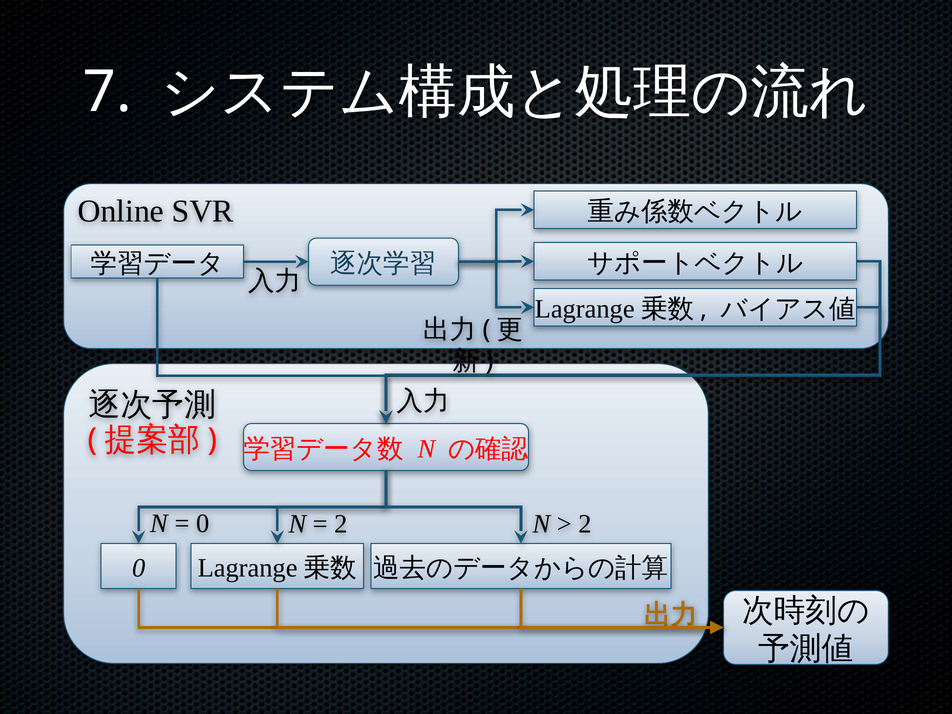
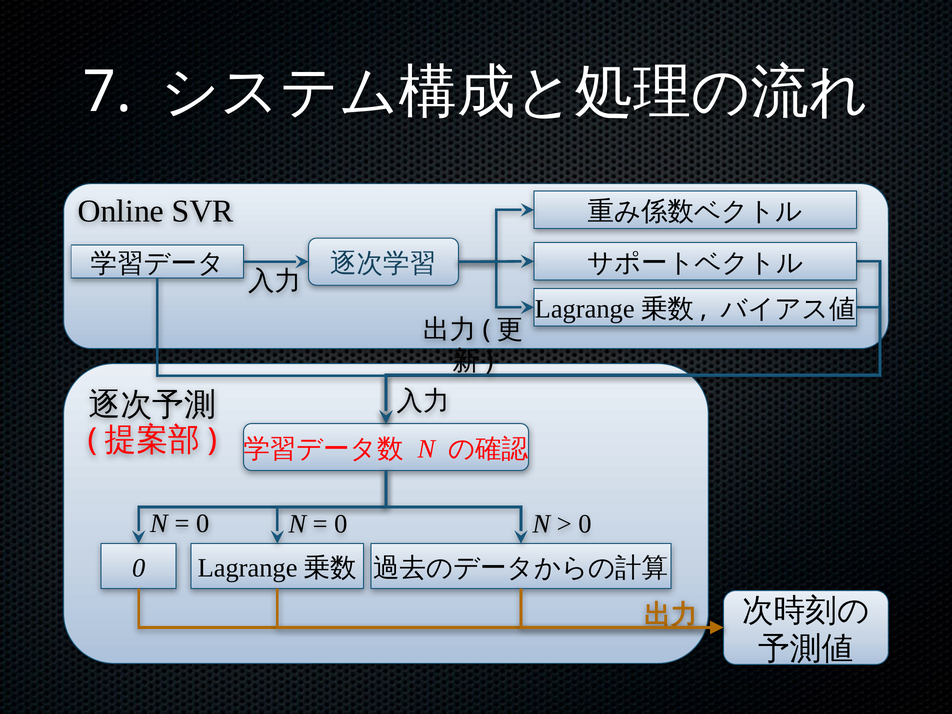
2 at (341, 524): 2 -> 0
2 at (585, 524): 2 -> 0
